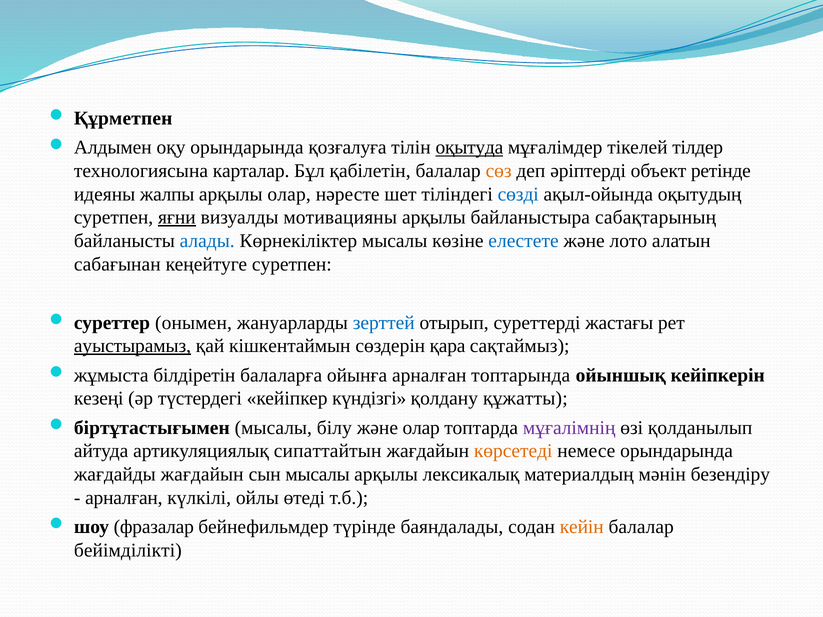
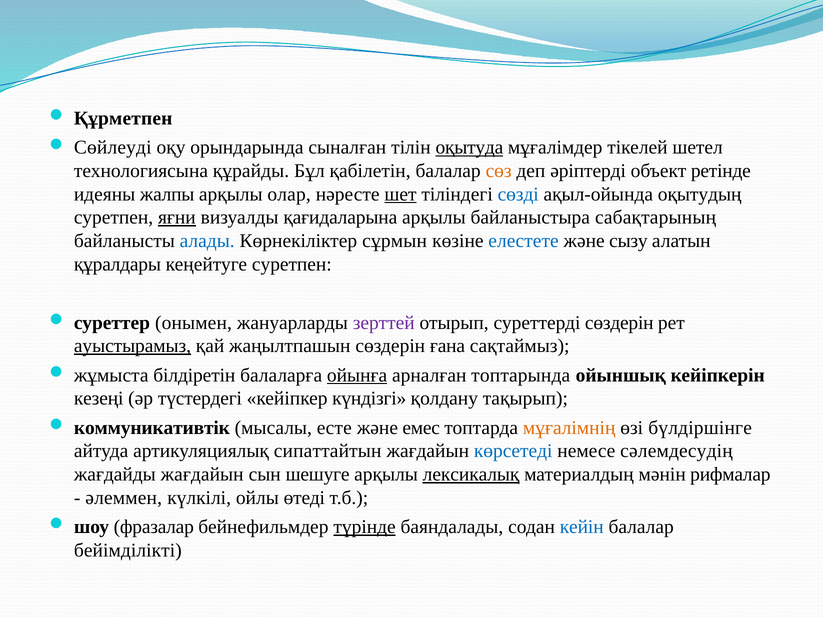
Алдымен: Алдымен -> Сөйлеуді
қозғалуға: қозғалуға -> сыналған
тілдер: тілдер -> шетел
карталар: карталар -> құрайды
шет underline: none -> present
мотивацияны: мотивацияны -> қағидаларына
Көрнекіліктер мысалы: мысалы -> сұрмын
лото: лото -> сызу
сабағынан: сабағынан -> құралдары
зерттей colour: blue -> purple
суреттерді жастағы: жастағы -> сөздерін
кішкентаймын: кішкентаймын -> жаңылтпашын
қара: қара -> ғана
ойынға underline: none -> present
құжатты: құжатты -> тақырып
біртұтастығымен: біртұтастығымен -> коммуникативтік
білу: білу -> есте
және олар: олар -> емес
мұғалімнің colour: purple -> orange
қолданылып: қолданылып -> бүлдіршінге
көрсетеді colour: orange -> blue
немесе орындарында: орындарында -> сәлемдесудің
сын мысалы: мысалы -> шешуге
лексикалық underline: none -> present
безендіру: безендіру -> рифмалар
арналған at (124, 498): арналған -> әлеммен
түрінде underline: none -> present
кейін colour: orange -> blue
